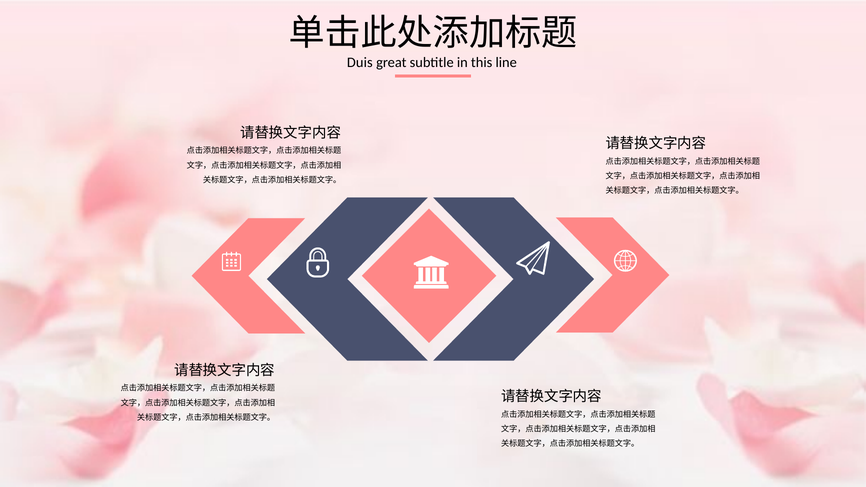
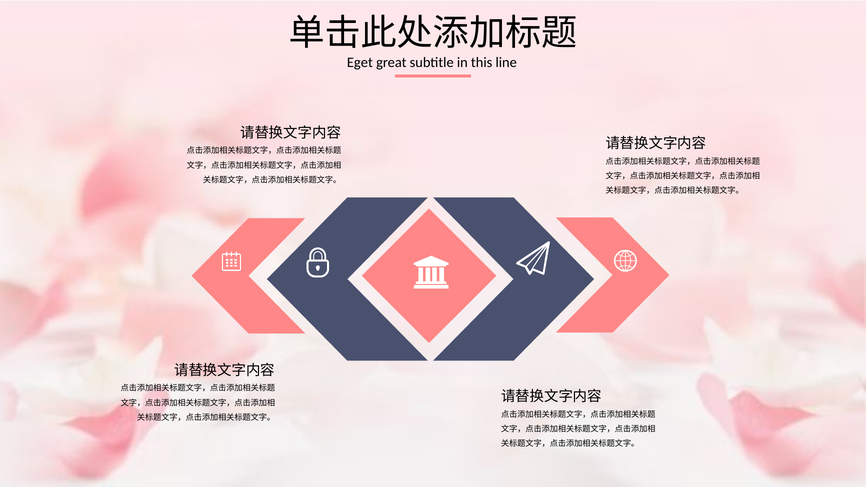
Duis: Duis -> Eget
